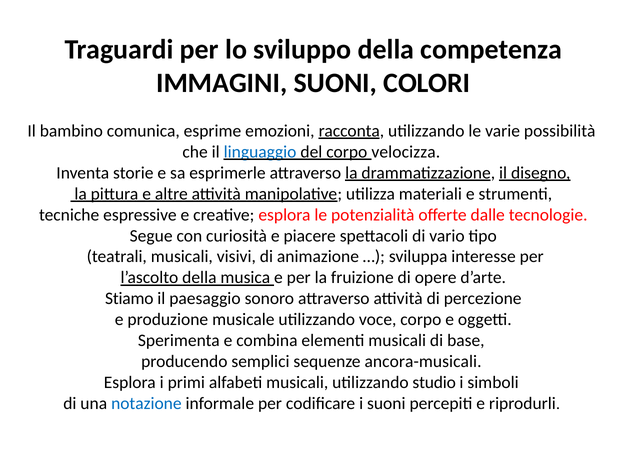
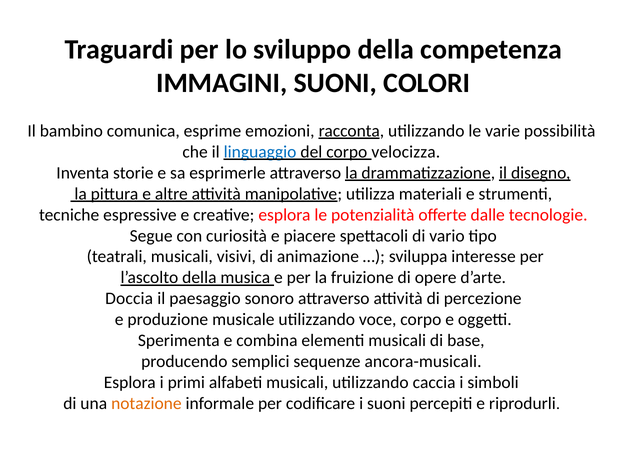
Stiamo: Stiamo -> Doccia
studio: studio -> caccia
notazione colour: blue -> orange
